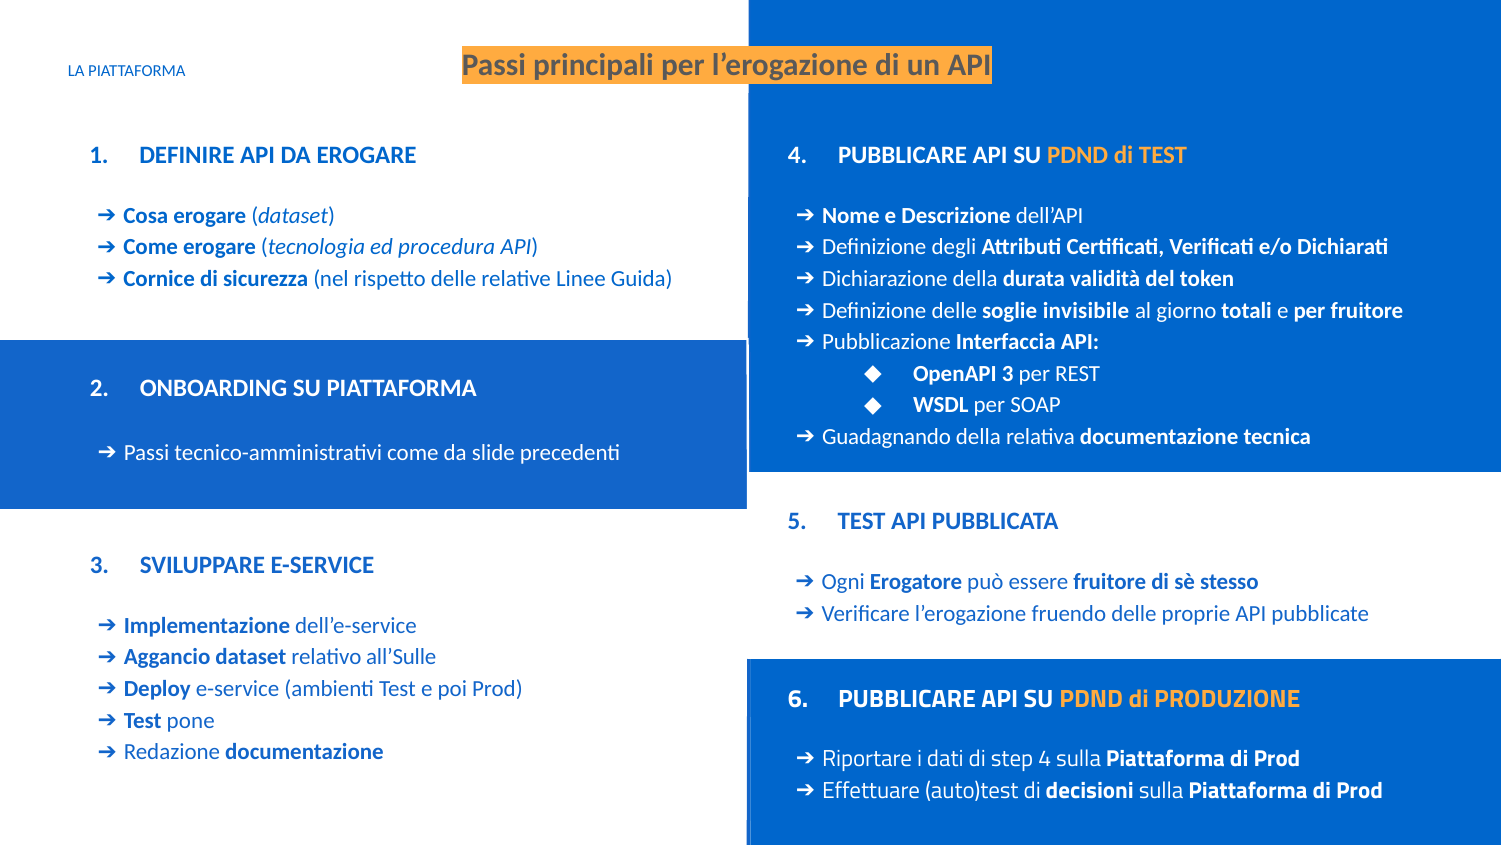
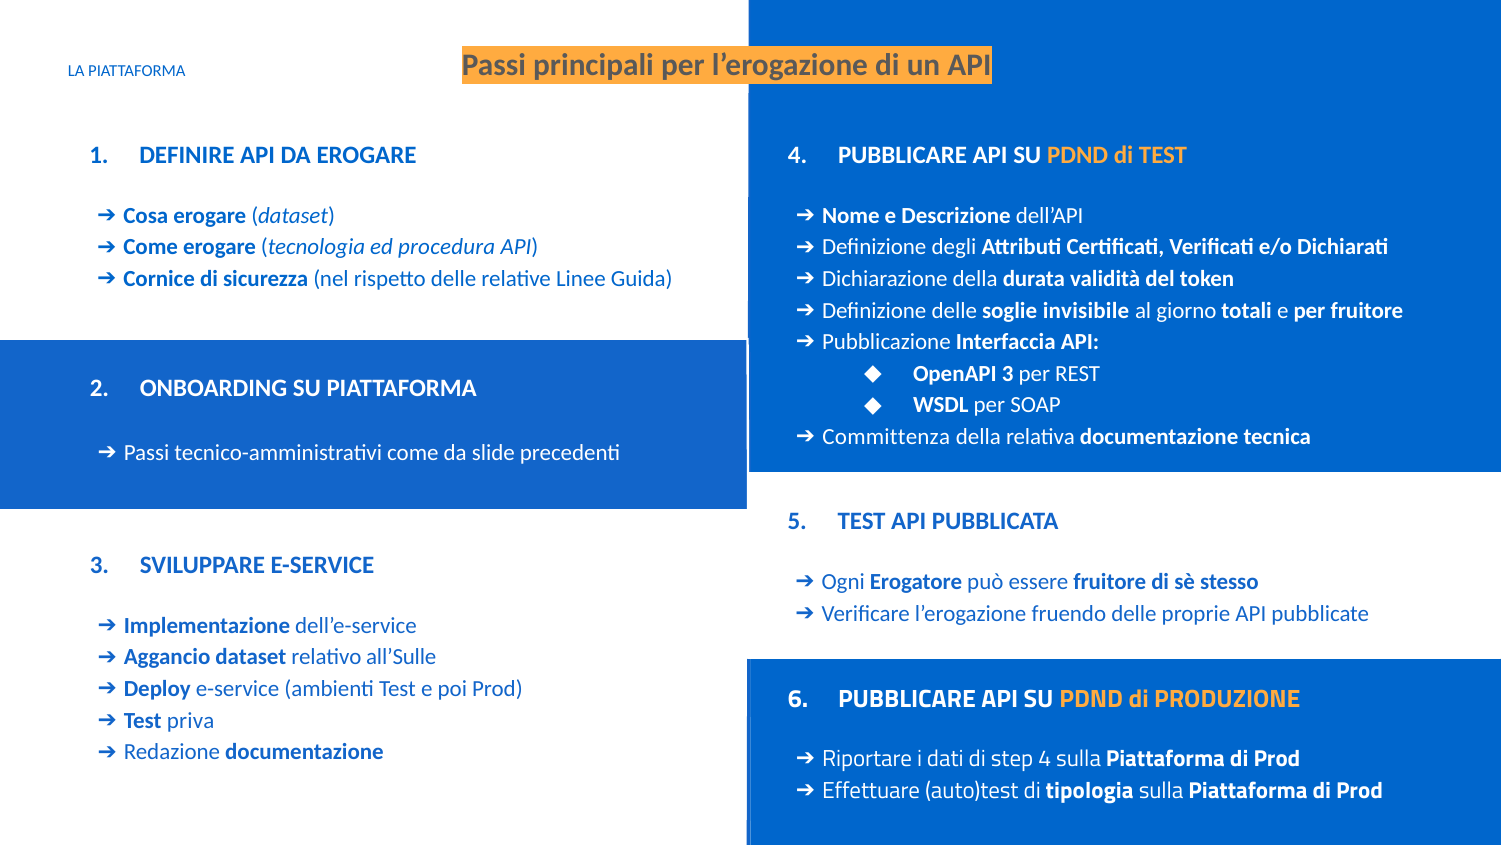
Guadagnando: Guadagnando -> Committenza
pone: pone -> priva
decisioni: decisioni -> tipologia
